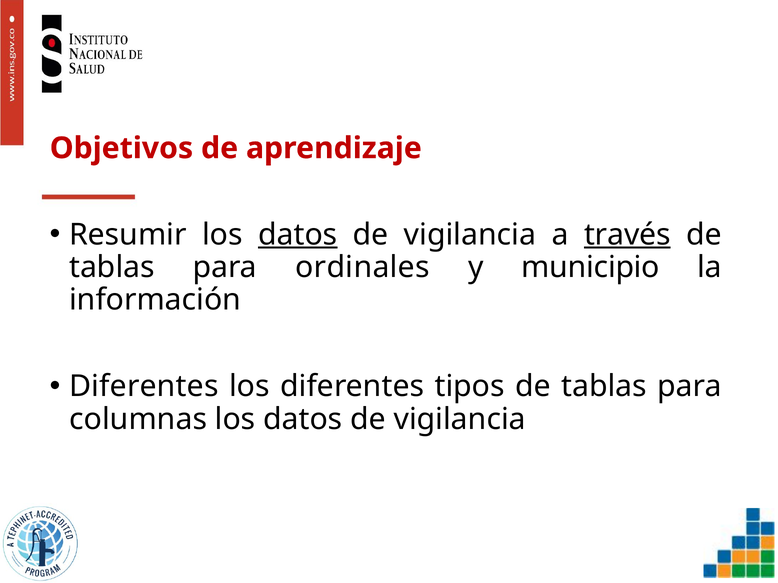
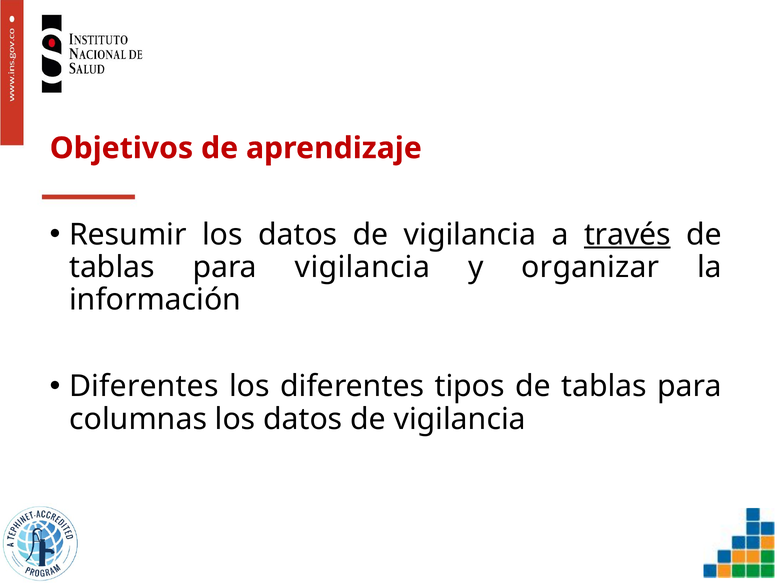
datos at (298, 235) underline: present -> none
para ordinales: ordinales -> vigilancia
municipio: municipio -> organizar
